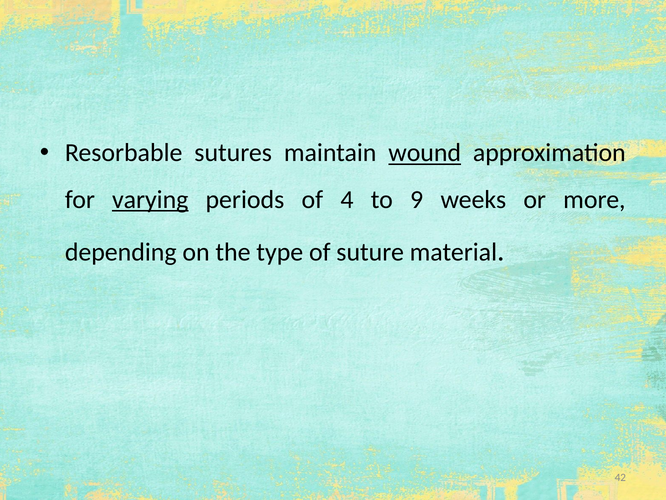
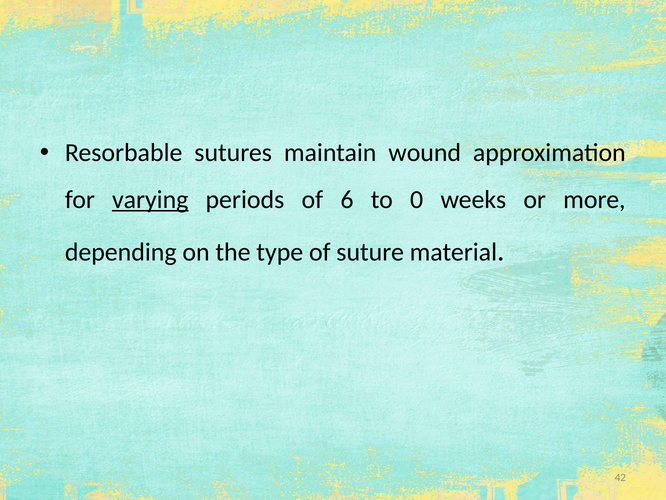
wound underline: present -> none
4: 4 -> 6
9: 9 -> 0
